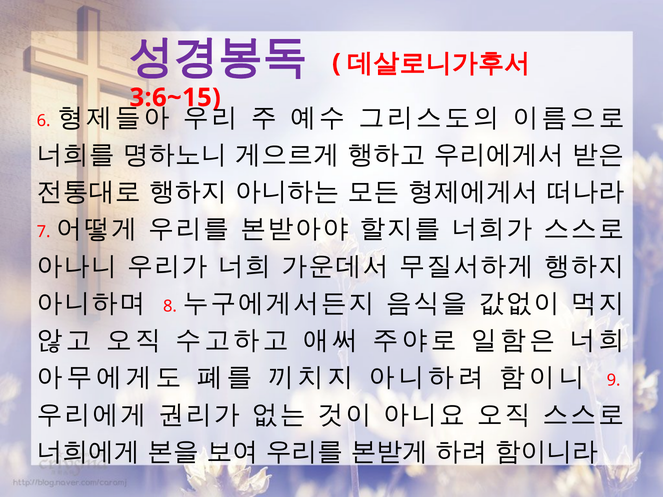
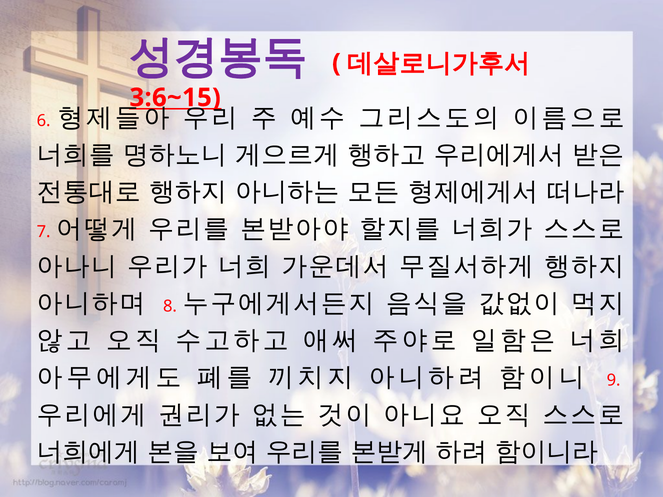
3:6~15 underline: none -> present
